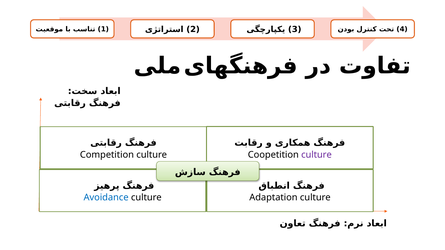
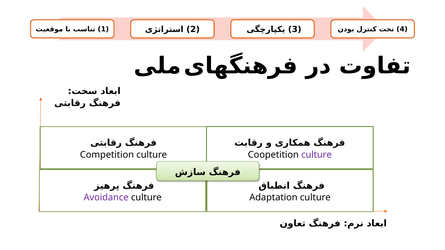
Avoidance colour: blue -> purple
